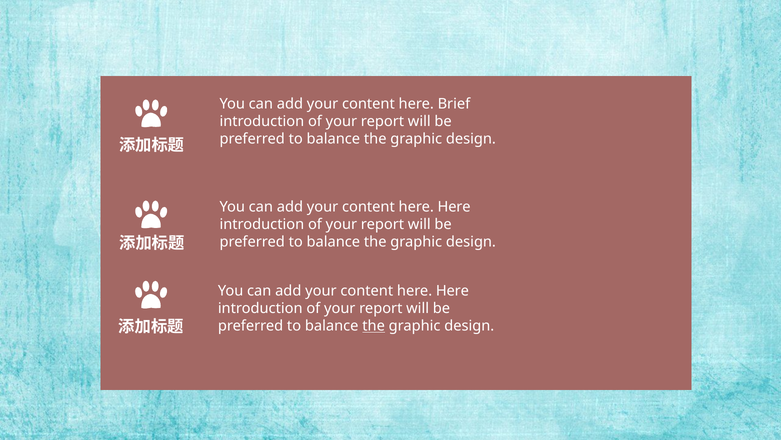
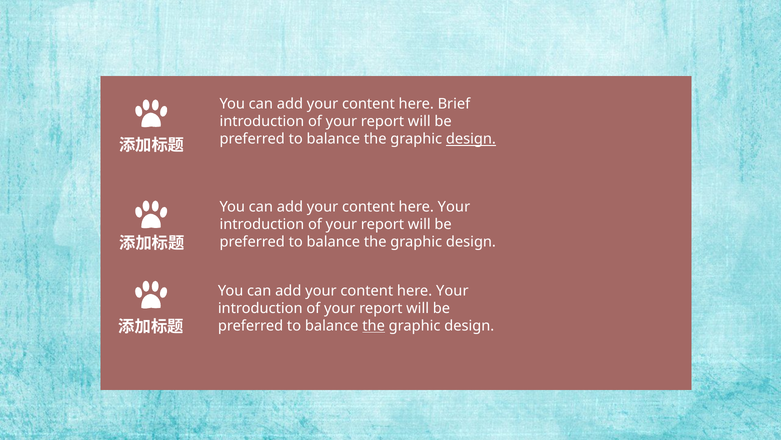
design at (471, 139) underline: none -> present
Here at (454, 206): Here -> Your
Here at (452, 290): Here -> Your
